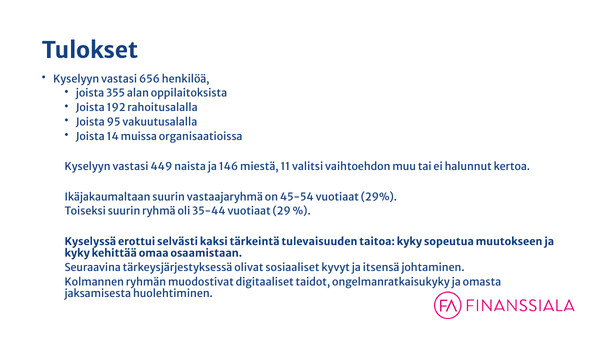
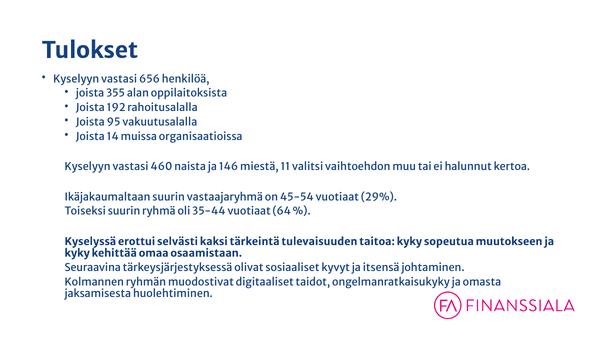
449: 449 -> 460
29: 29 -> 64
